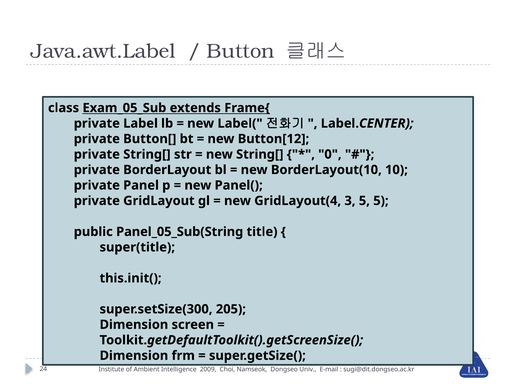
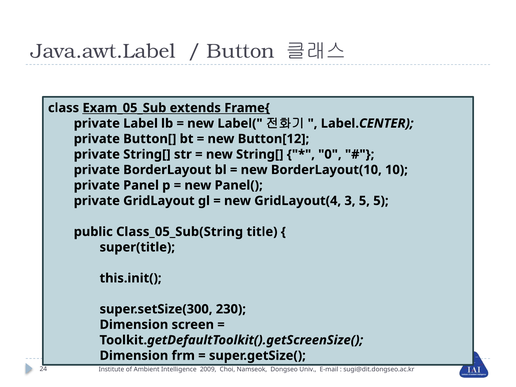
Panel_05_Sub(String: Panel_05_Sub(String -> Class_05_Sub(String
205: 205 -> 230
